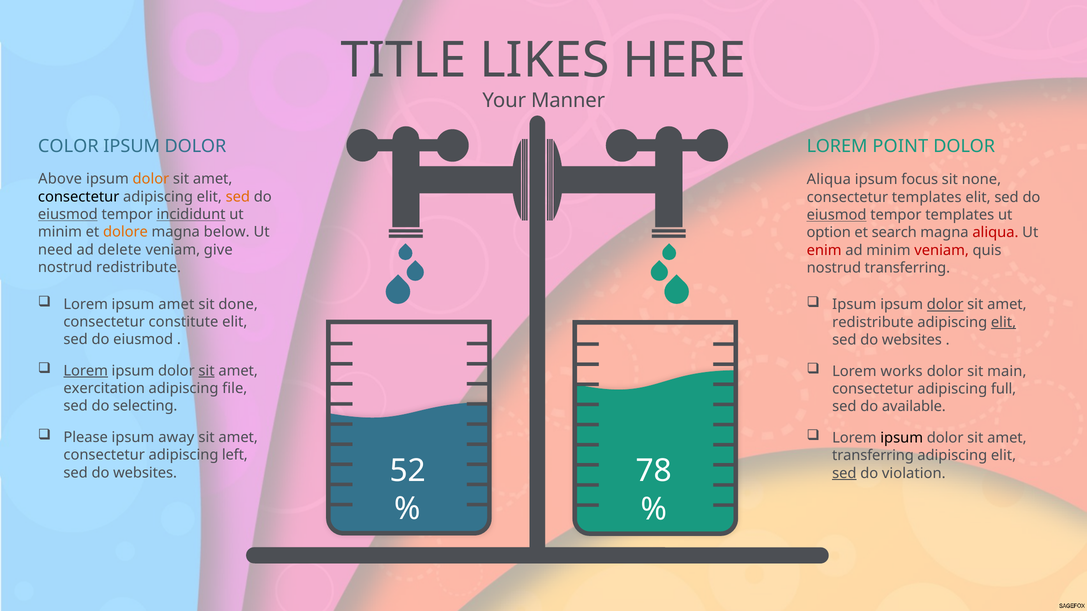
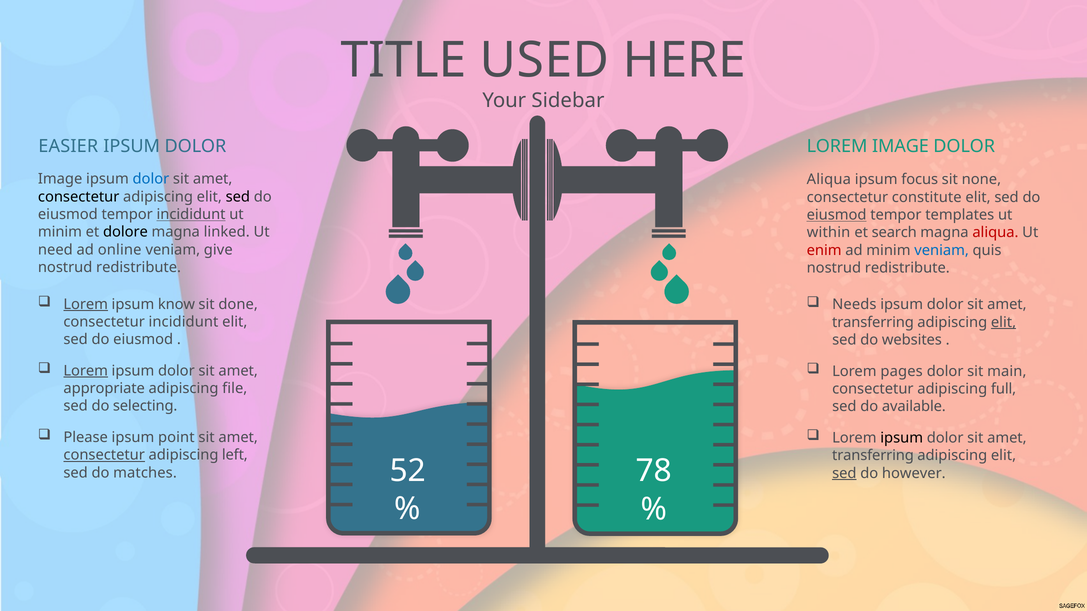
LIKES: LIKES -> USED
Manner: Manner -> Sidebar
COLOR: COLOR -> EASIER
LOREM POINT: POINT -> IMAGE
Above at (60, 179): Above -> Image
dolor at (151, 179) colour: orange -> blue
sed at (238, 197) colour: orange -> black
consectetur templates: templates -> constitute
eiusmod at (68, 215) underline: present -> none
dolore colour: orange -> black
below: below -> linked
option: option -> within
delete: delete -> online
veniam at (942, 250) colour: red -> blue
transferring at (907, 268): transferring -> redistribute
Lorem at (86, 304) underline: none -> present
ipsum amet: amet -> know
Ipsum at (854, 305): Ipsum -> Needs
dolor at (945, 305) underline: present -> none
consectetur constitute: constitute -> incididunt
redistribute at (873, 322): redistribute -> transferring
sit at (207, 371) underline: present -> none
works: works -> pages
exercitation: exercitation -> appropriate
away: away -> point
consectetur at (104, 455) underline: none -> present
websites at (145, 473): websites -> matches
violation: violation -> however
